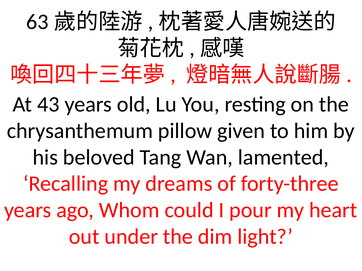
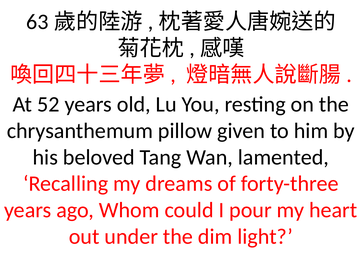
43: 43 -> 52
